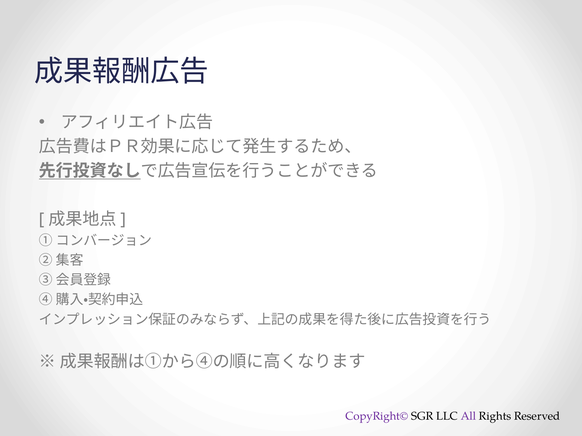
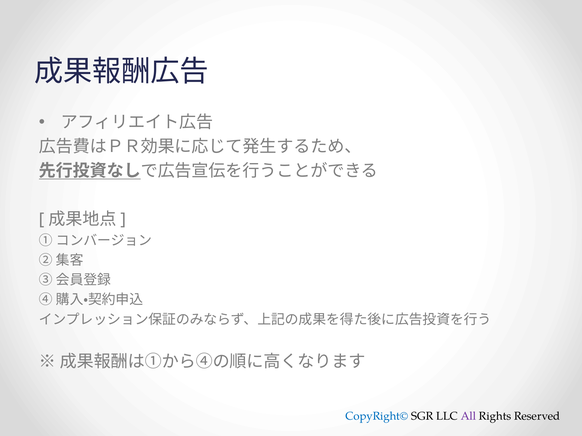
CopyRight© colour: purple -> blue
